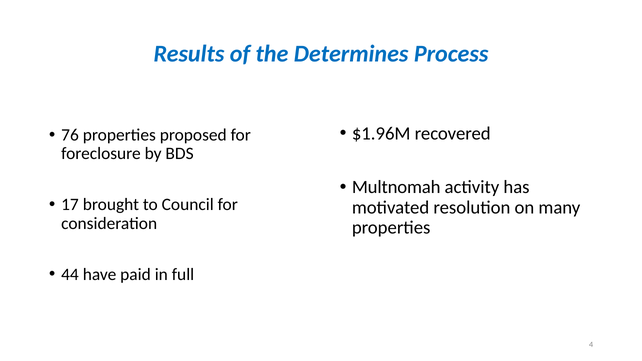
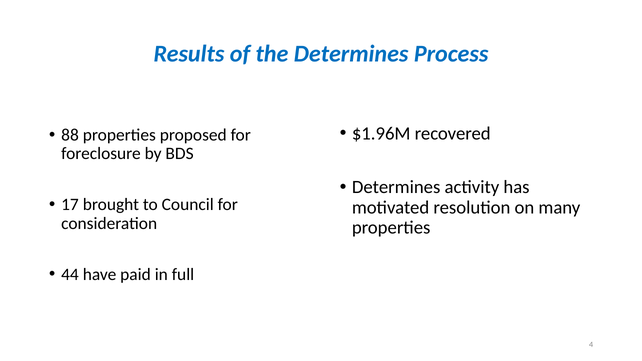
76: 76 -> 88
Multnomah at (396, 187): Multnomah -> Determines
